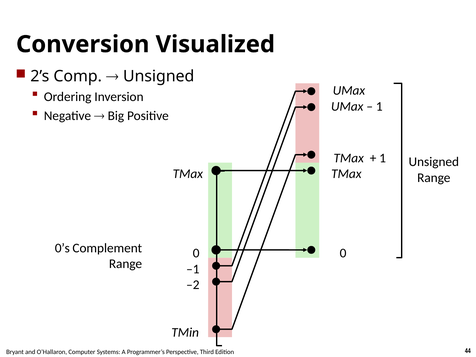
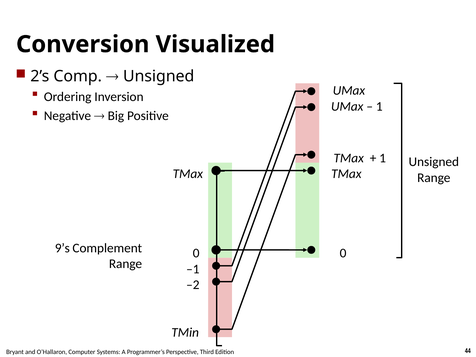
0’s: 0’s -> 9’s
